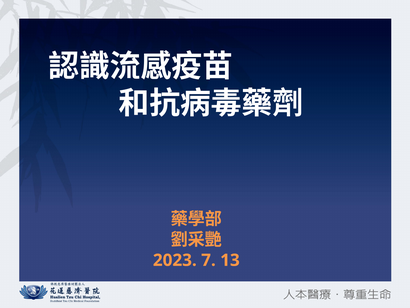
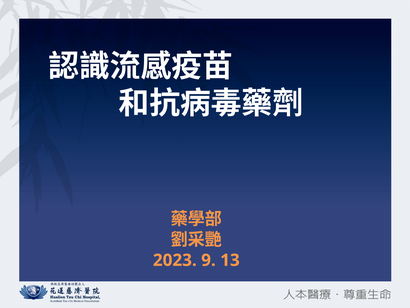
7: 7 -> 9
